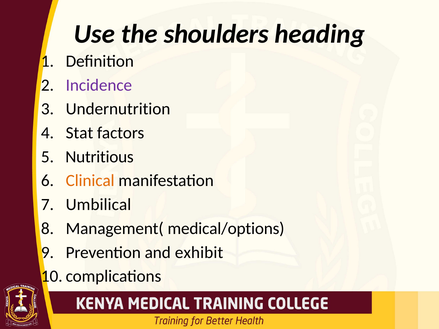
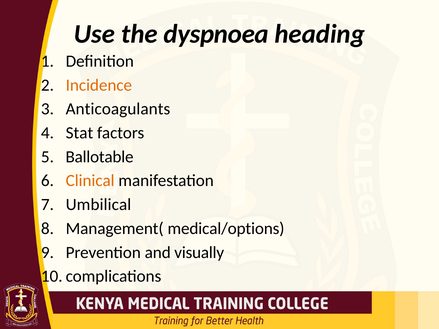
shoulders: shoulders -> dyspnoea
Incidence colour: purple -> orange
Undernutrition: Undernutrition -> Anticoagulants
Nutritious: Nutritious -> Ballotable
exhibit: exhibit -> visually
